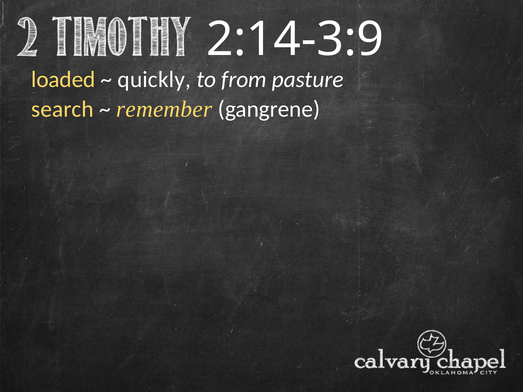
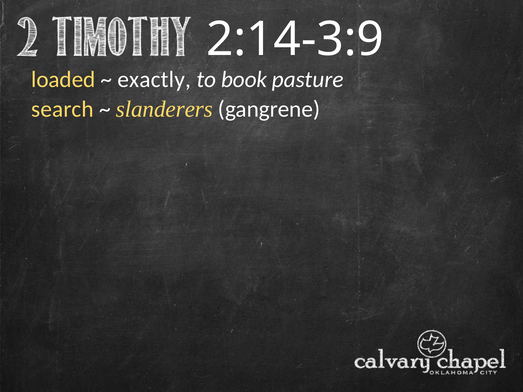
quickly: quickly -> exactly
from: from -> book
remember: remember -> slanderers
